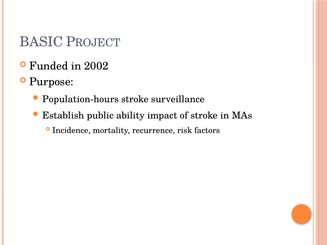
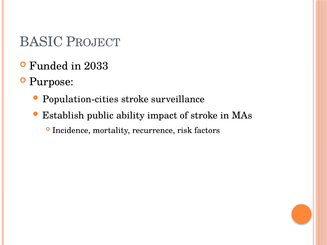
2002: 2002 -> 2033
Population-hours: Population-hours -> Population-cities
